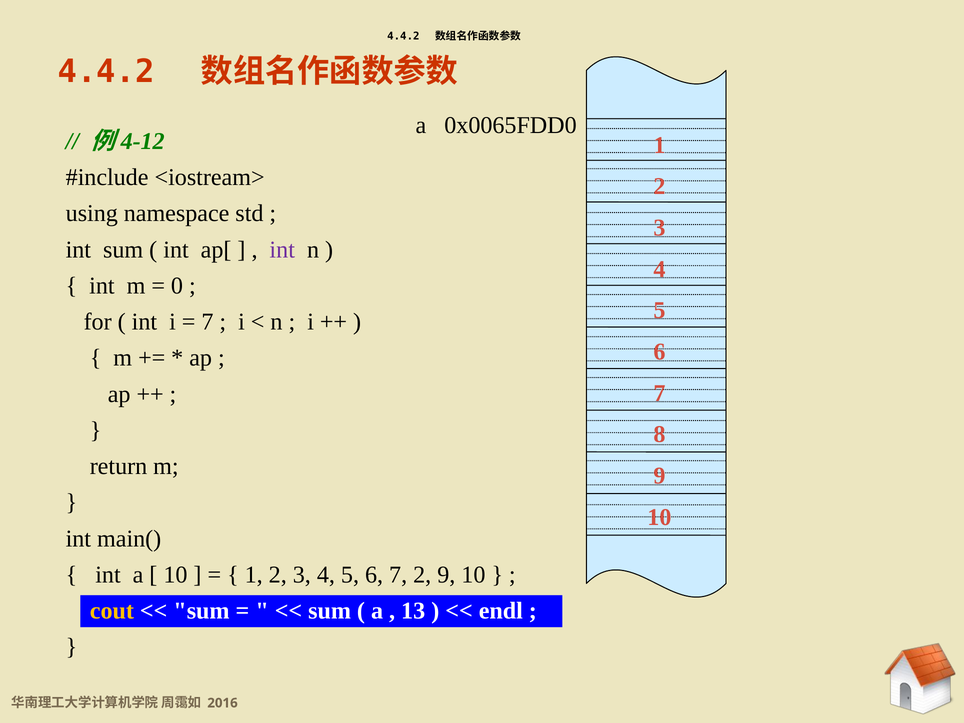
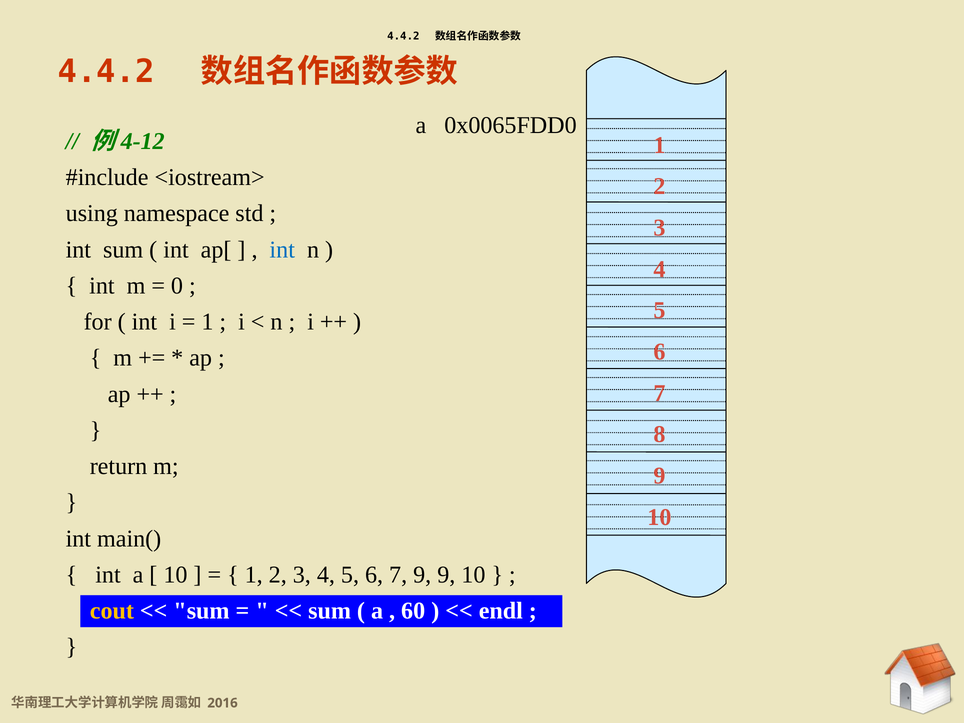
int at (282, 250) colour: purple -> blue
7 at (207, 322): 7 -> 1
7 2: 2 -> 9
13: 13 -> 60
